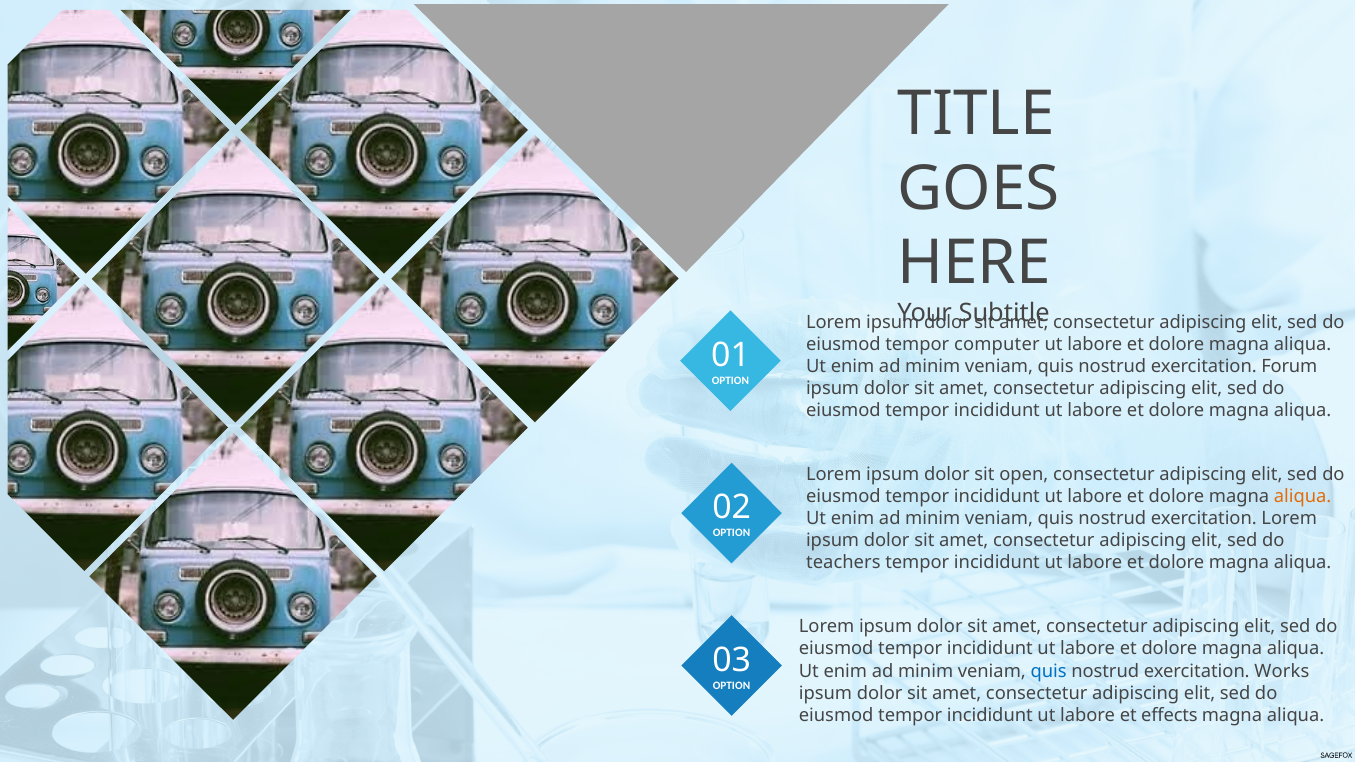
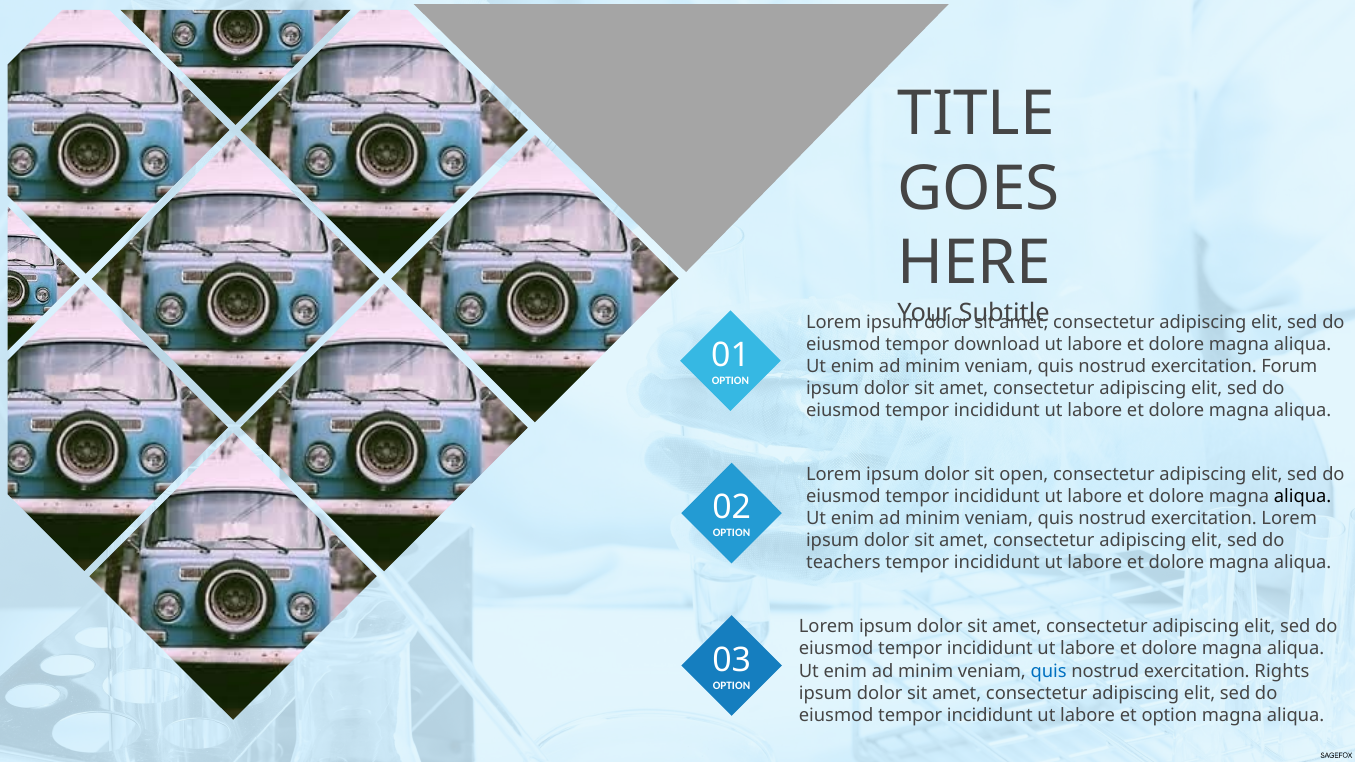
computer: computer -> download
aliqua at (1303, 497) colour: orange -> black
Works: Works -> Rights
et effects: effects -> option
